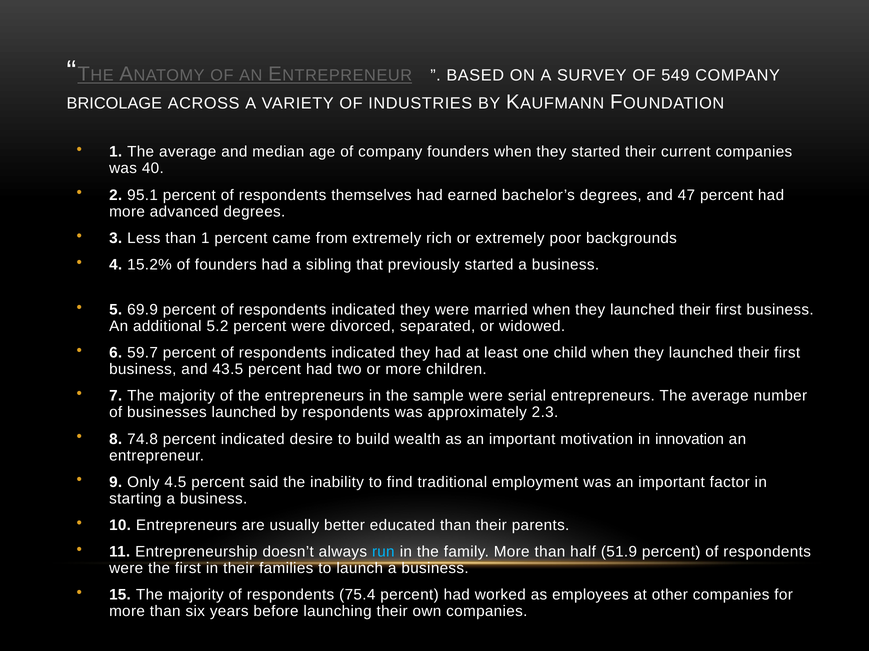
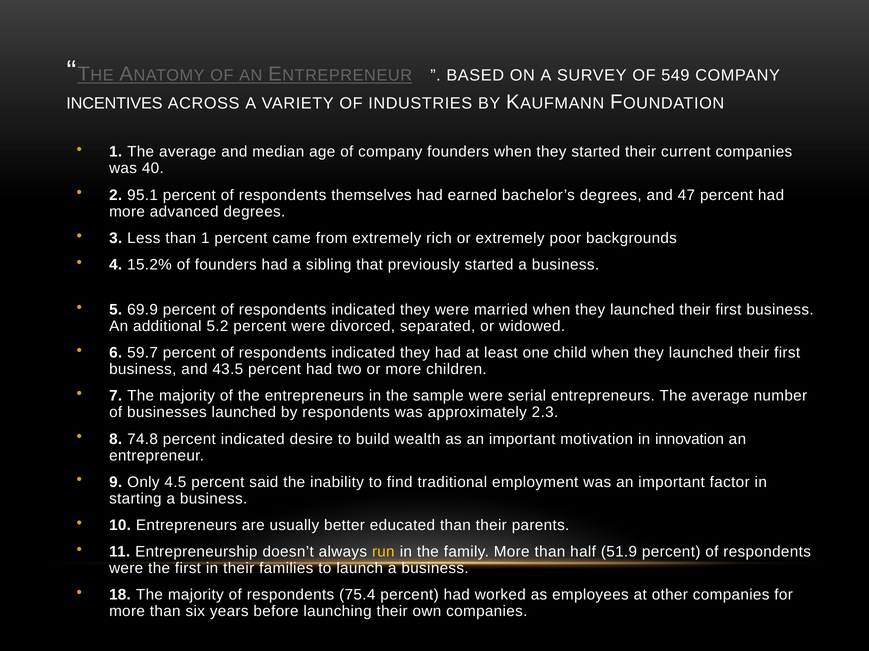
BRICOLAGE: BRICOLAGE -> INCENTIVES
run colour: light blue -> yellow
15: 15 -> 18
